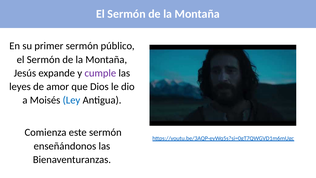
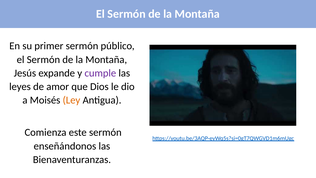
Ley colour: blue -> orange
